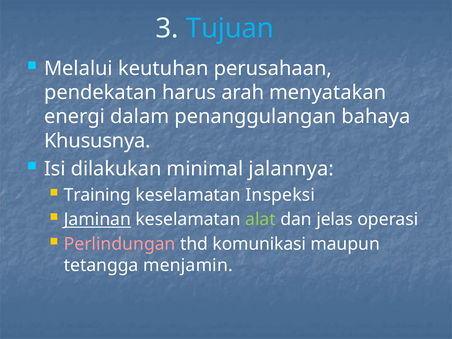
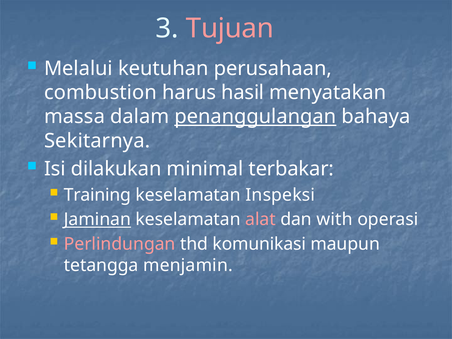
Tujuan colour: light blue -> pink
pendekatan: pendekatan -> combustion
arah: arah -> hasil
energi: energi -> massa
penanggulangan underline: none -> present
Khususnya: Khususnya -> Sekitarnya
jalannya: jalannya -> terbakar
alat colour: light green -> pink
jelas: jelas -> with
